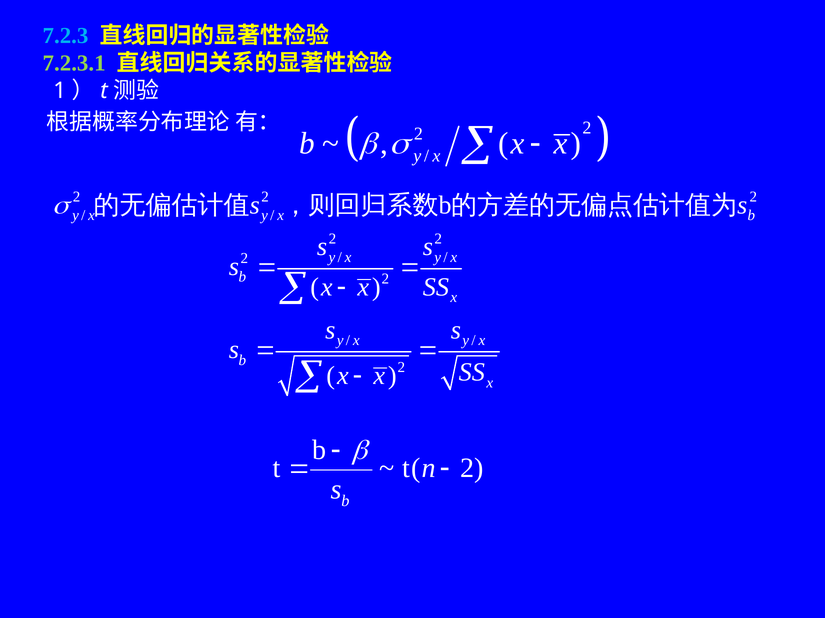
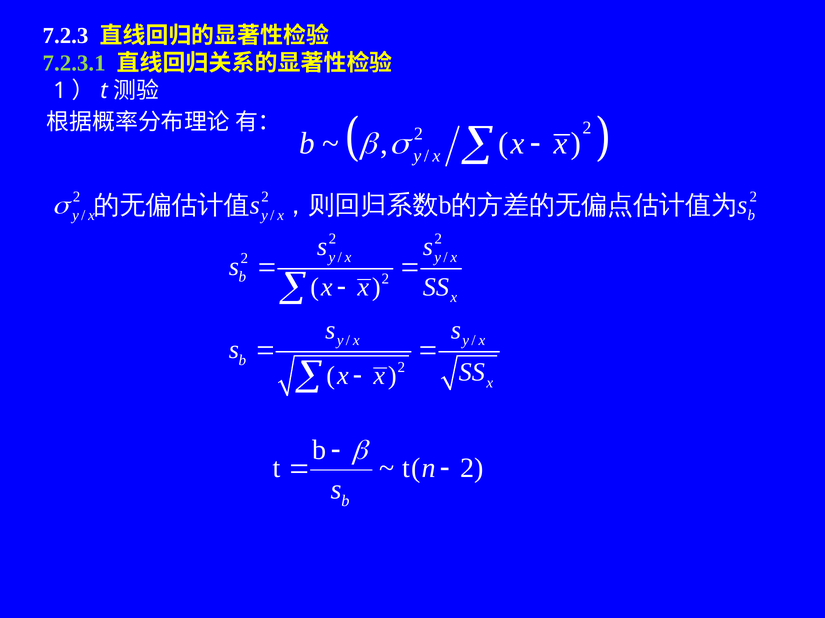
7.2.3 colour: light blue -> white
